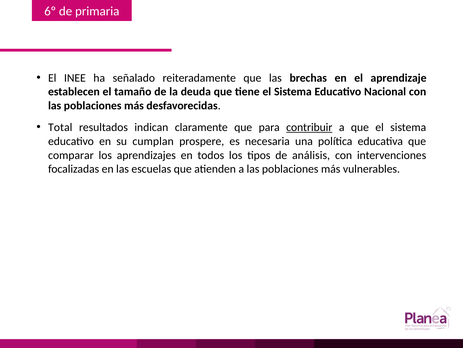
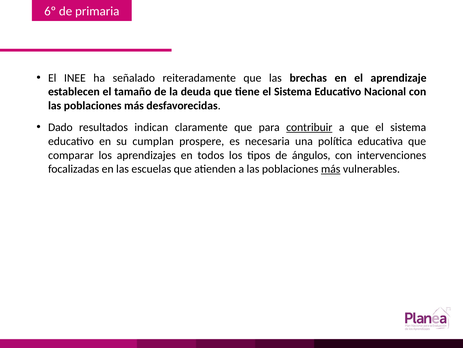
Total: Total -> Dado
análisis: análisis -> ángulos
más at (331, 169) underline: none -> present
